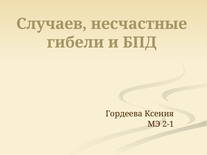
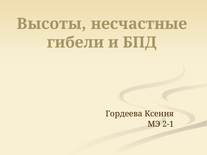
Случаев: Случаев -> Высоты
